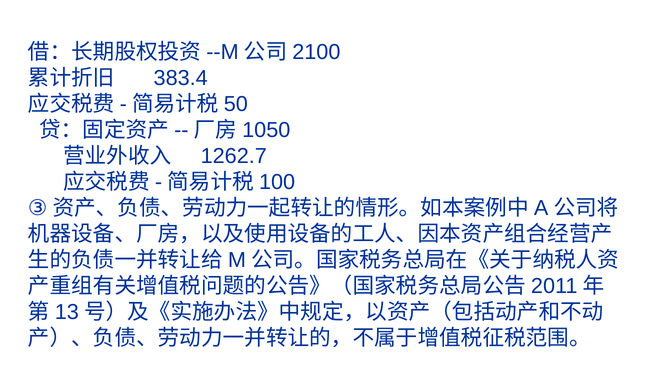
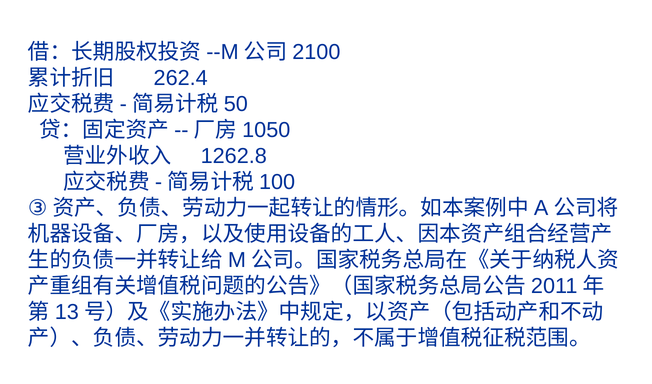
383.4: 383.4 -> 262.4
1262.7: 1262.7 -> 1262.8
